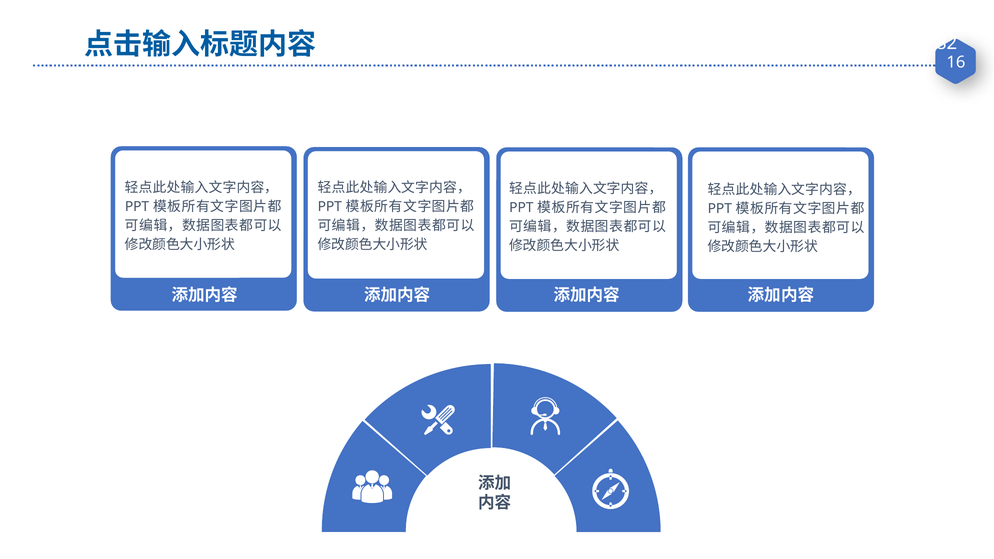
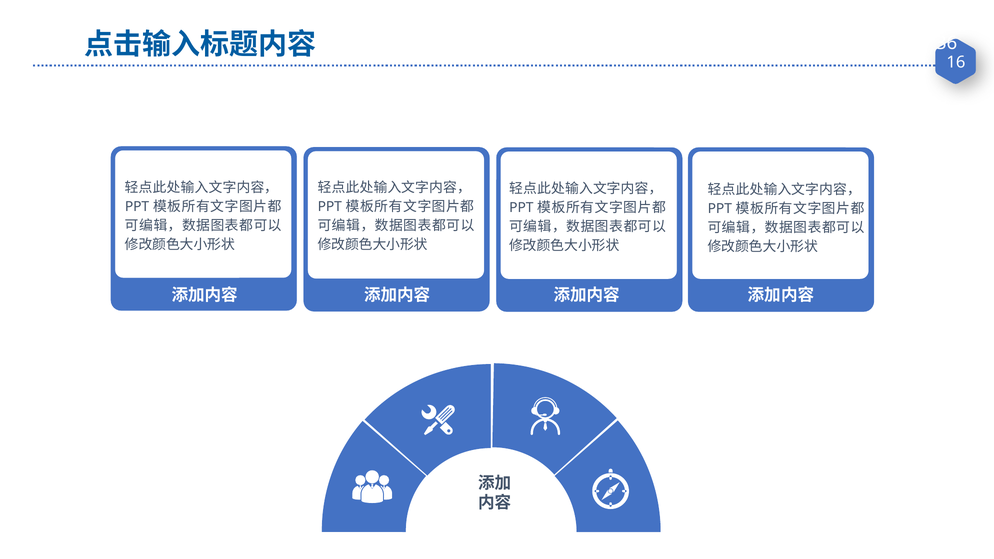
82: 82 -> 36
